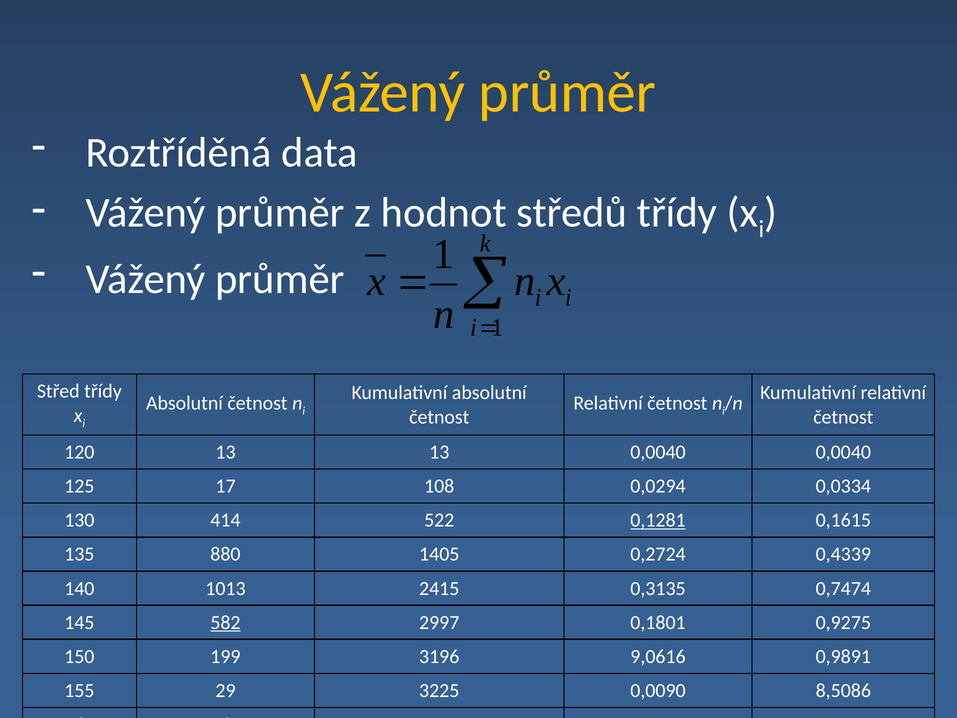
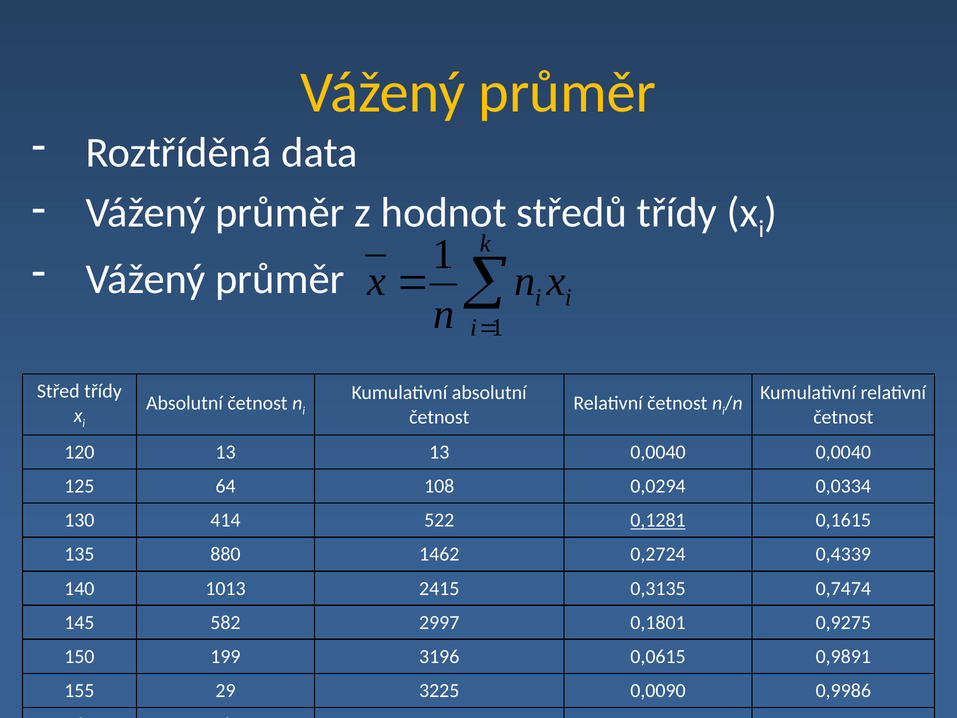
17: 17 -> 64
1405: 1405 -> 1462
582 underline: present -> none
9,0616: 9,0616 -> 0,0615
8,5086: 8,5086 -> 0,9986
